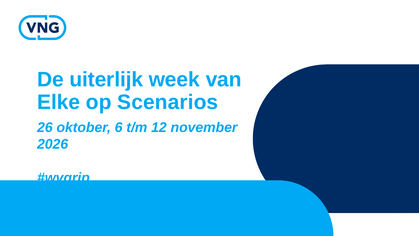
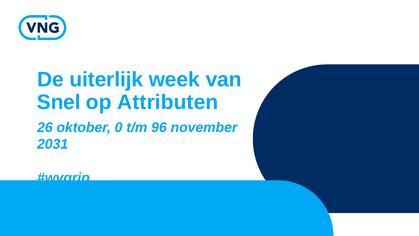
Elke: Elke -> Snel
Scenarios: Scenarios -> Attributen
6: 6 -> 0
12: 12 -> 96
2026: 2026 -> 2031
